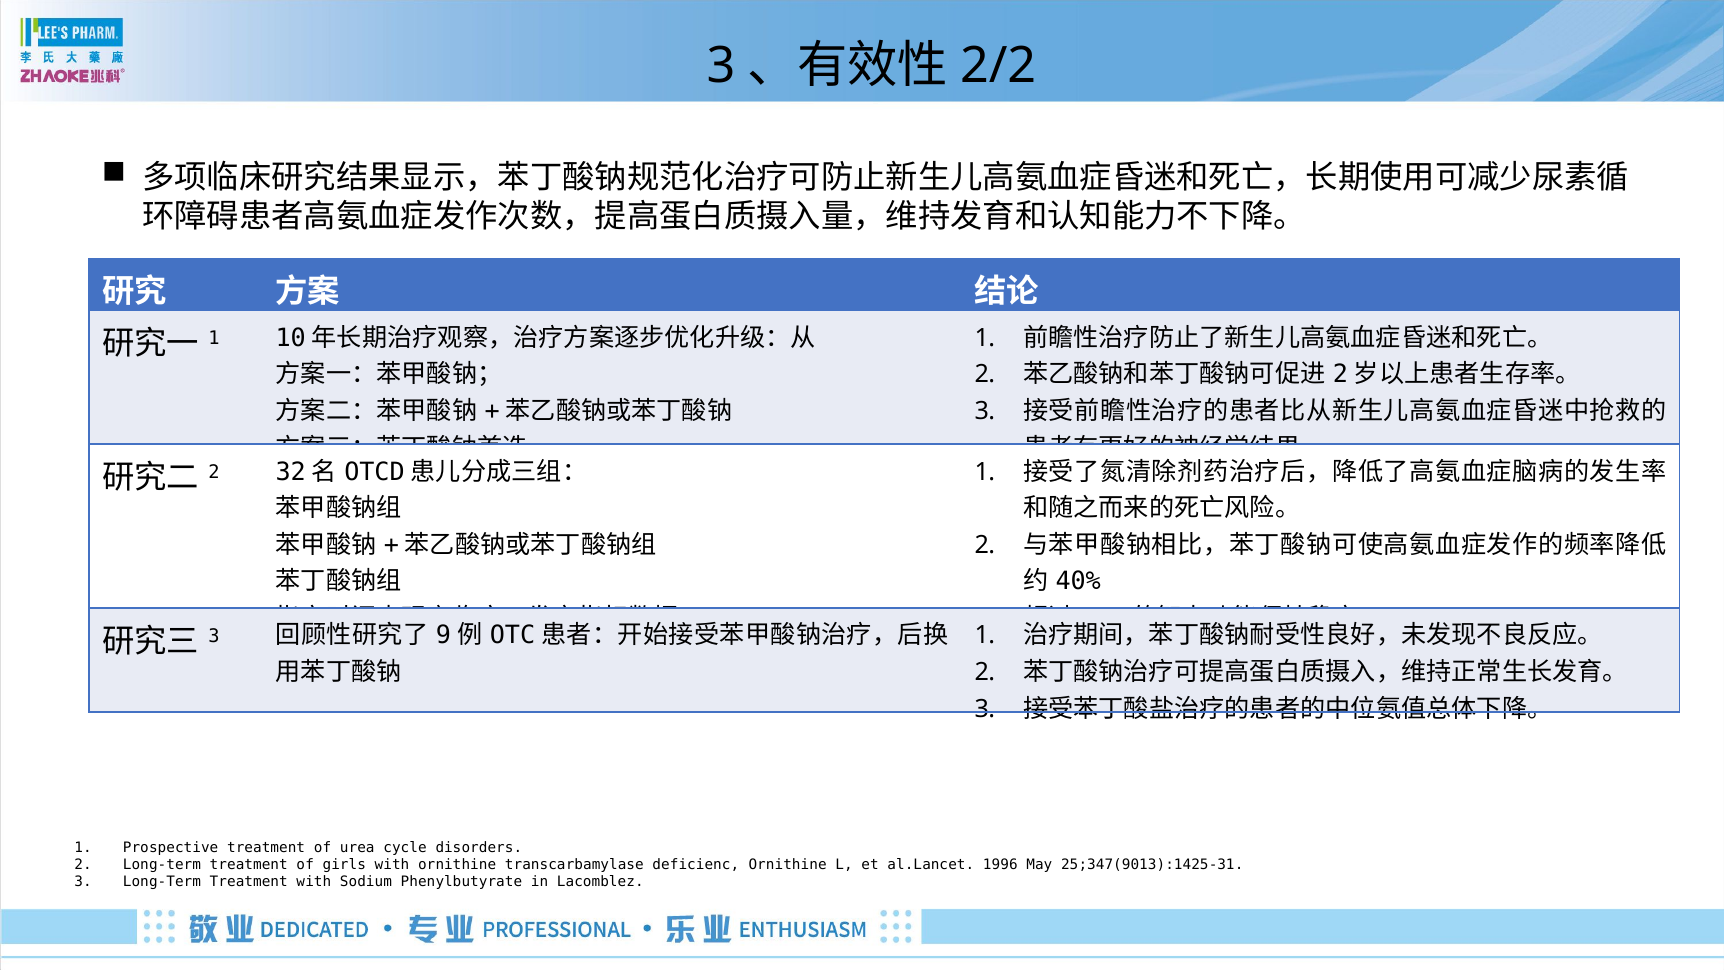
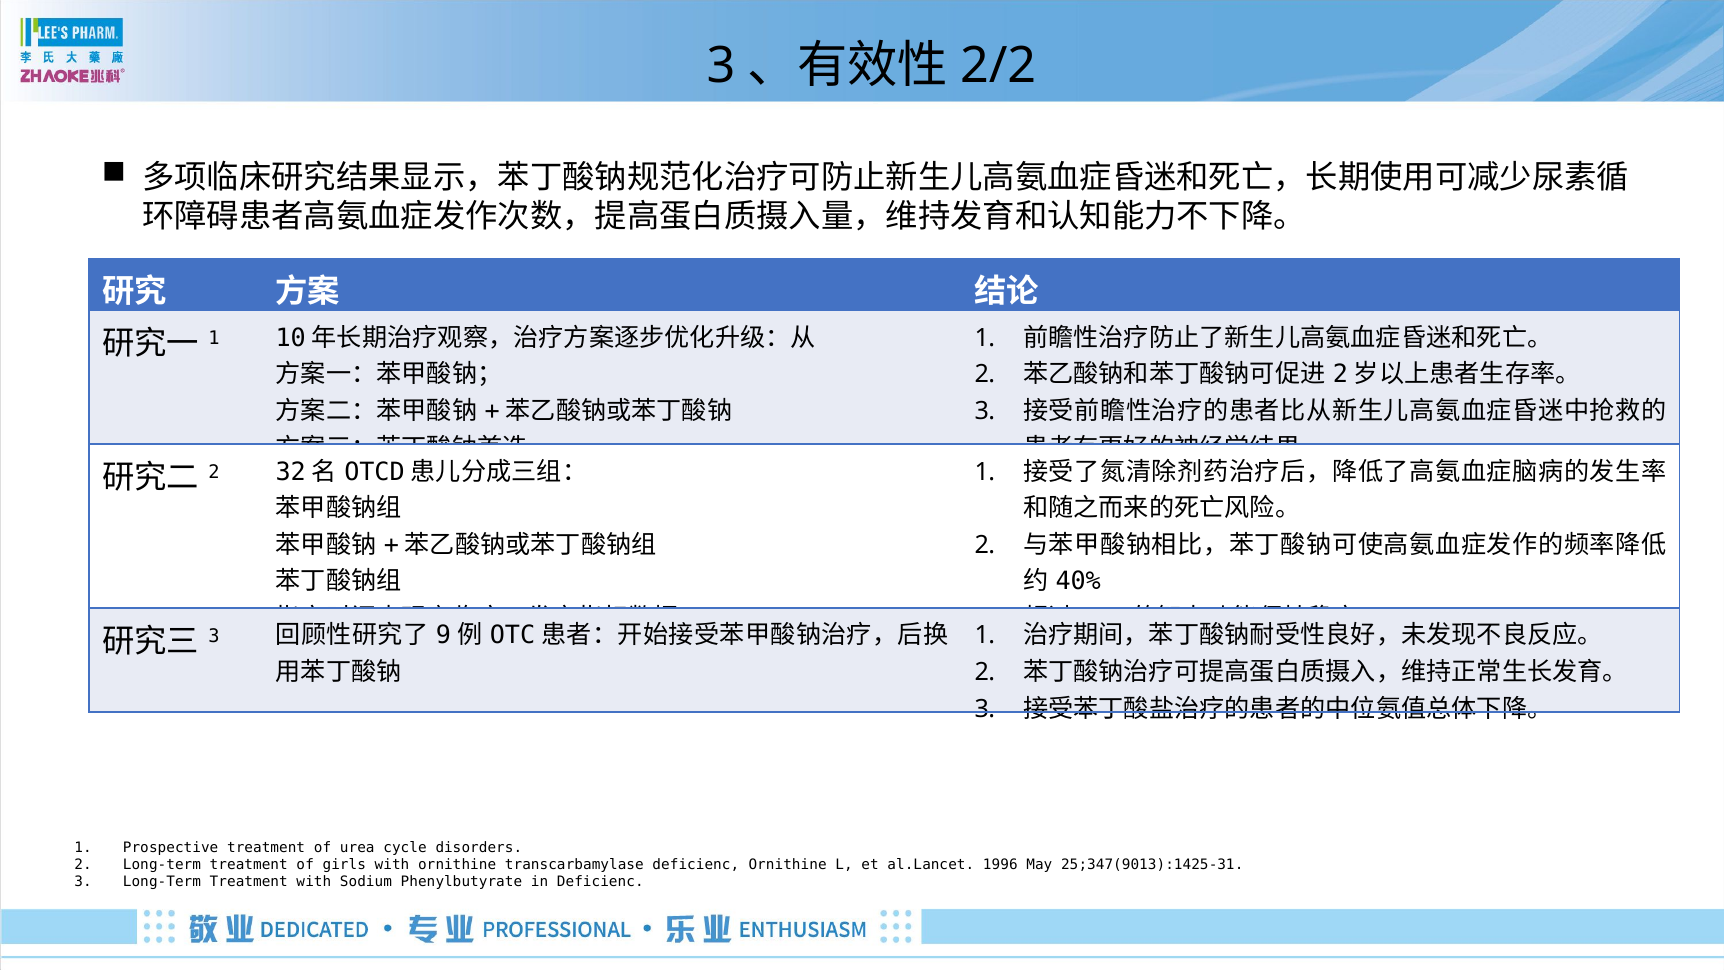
in Lacomblez: Lacomblez -> Deficienc
